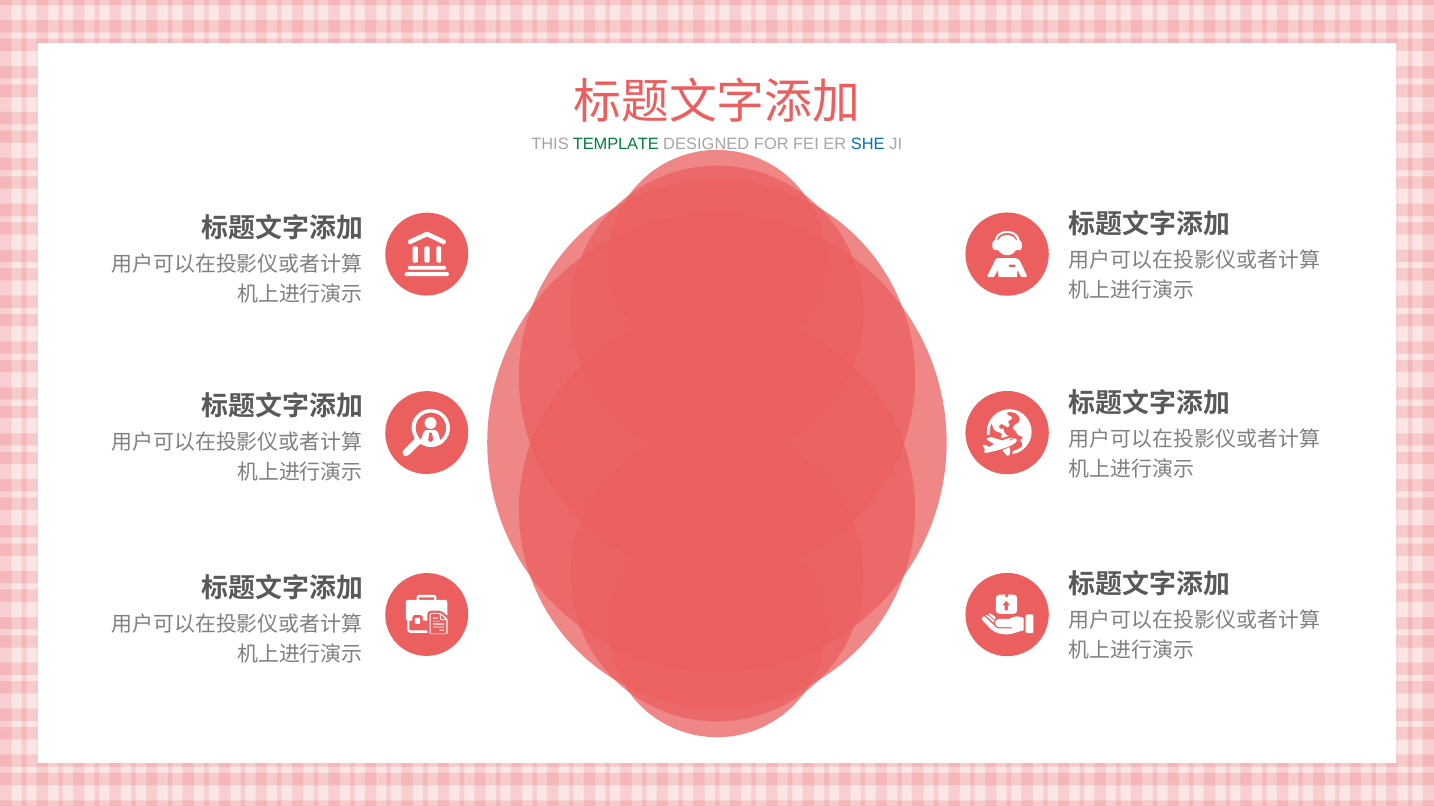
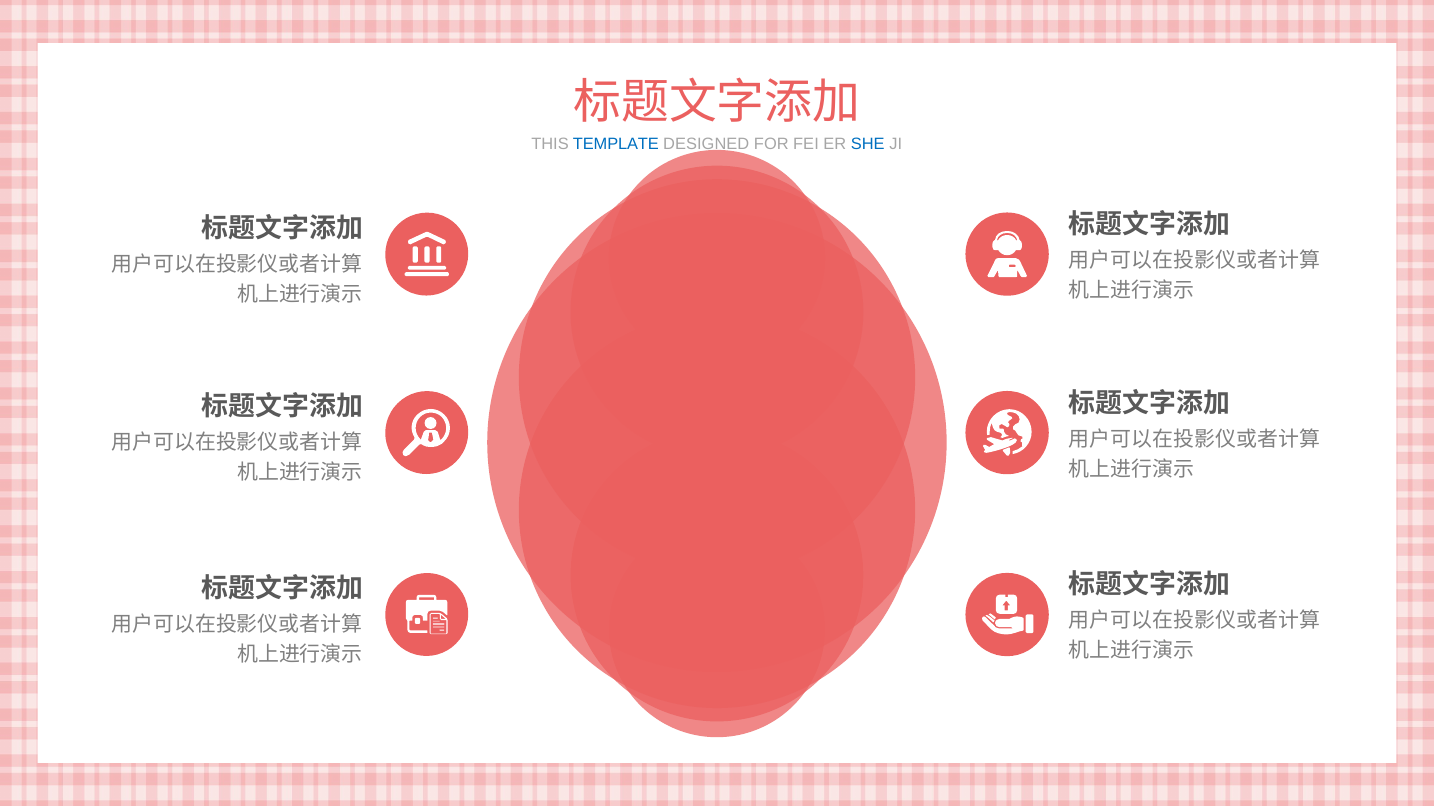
TEMPLATE colour: green -> blue
